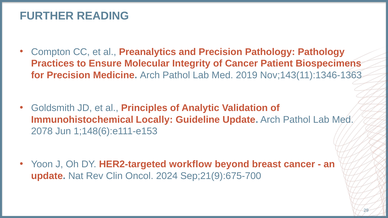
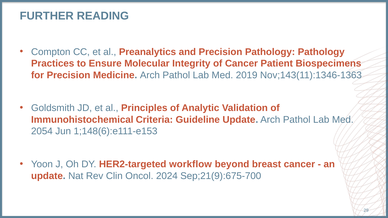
Locally: Locally -> Criteria
2078: 2078 -> 2054
